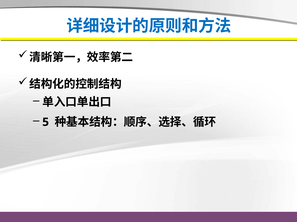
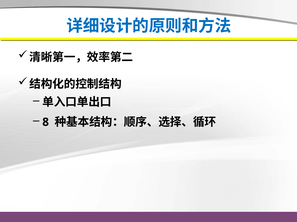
5: 5 -> 8
